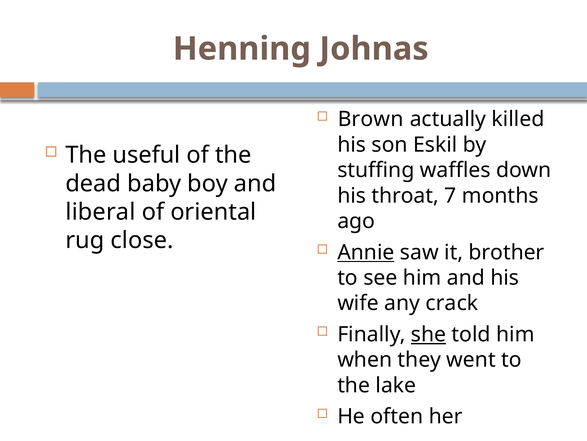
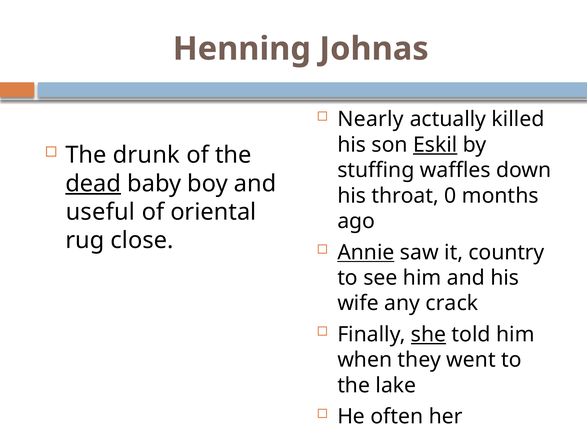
Brown: Brown -> Nearly
Eskil underline: none -> present
useful: useful -> drunk
dead underline: none -> present
7: 7 -> 0
liberal: liberal -> useful
brother: brother -> country
